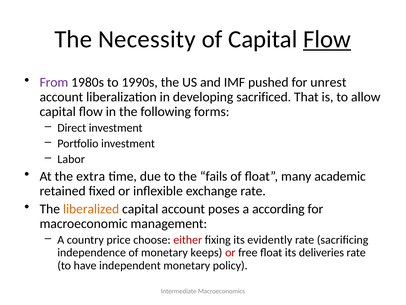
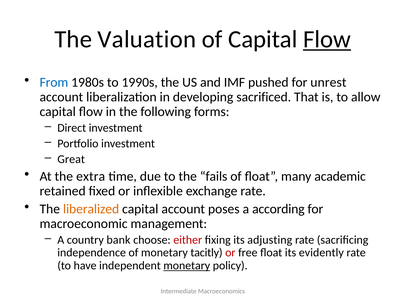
Necessity: Necessity -> Valuation
From colour: purple -> blue
Labor: Labor -> Great
price: price -> bank
evidently: evidently -> adjusting
keeps: keeps -> tacitly
deliveries: deliveries -> evidently
monetary at (187, 265) underline: none -> present
